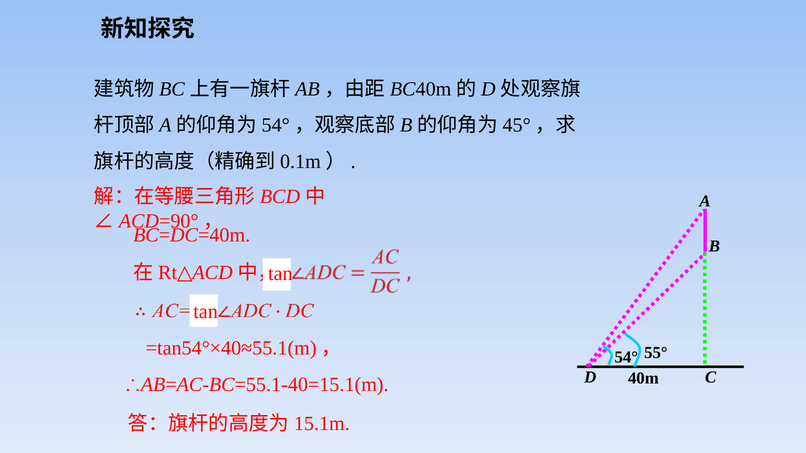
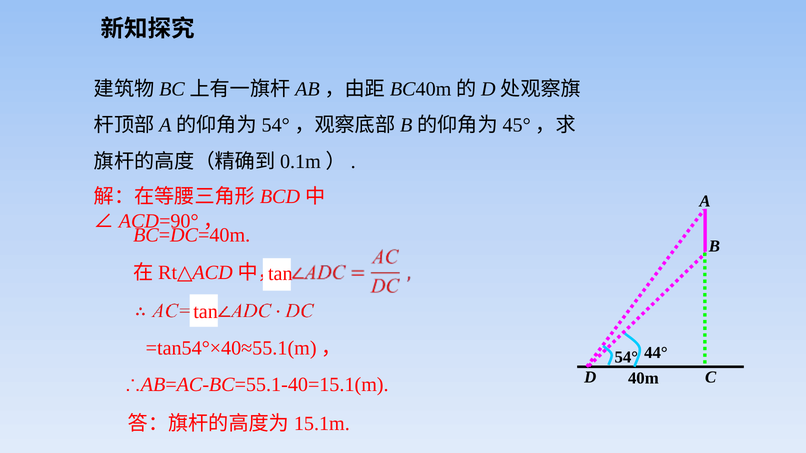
55°: 55° -> 44°
